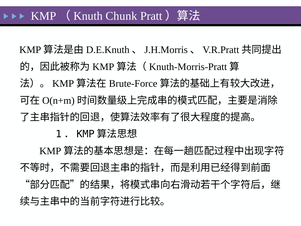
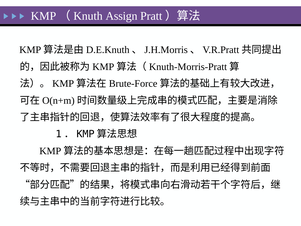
Chunk: Chunk -> Assign
